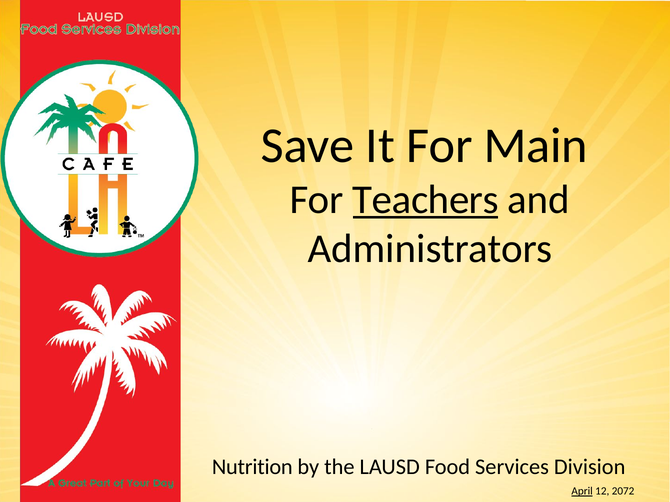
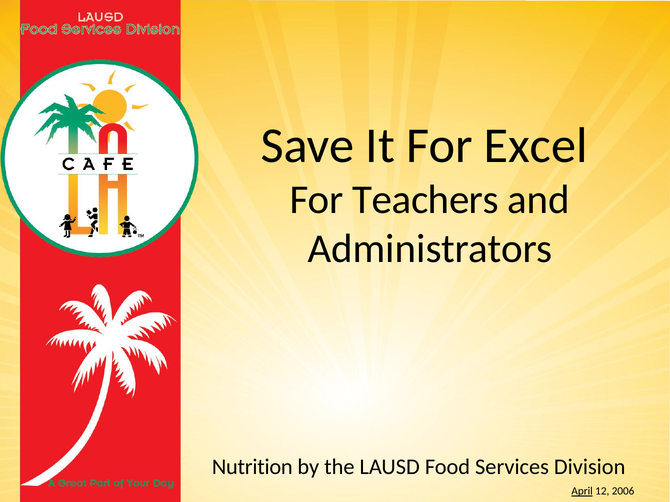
Main: Main -> Excel
Teachers underline: present -> none
2072: 2072 -> 2006
